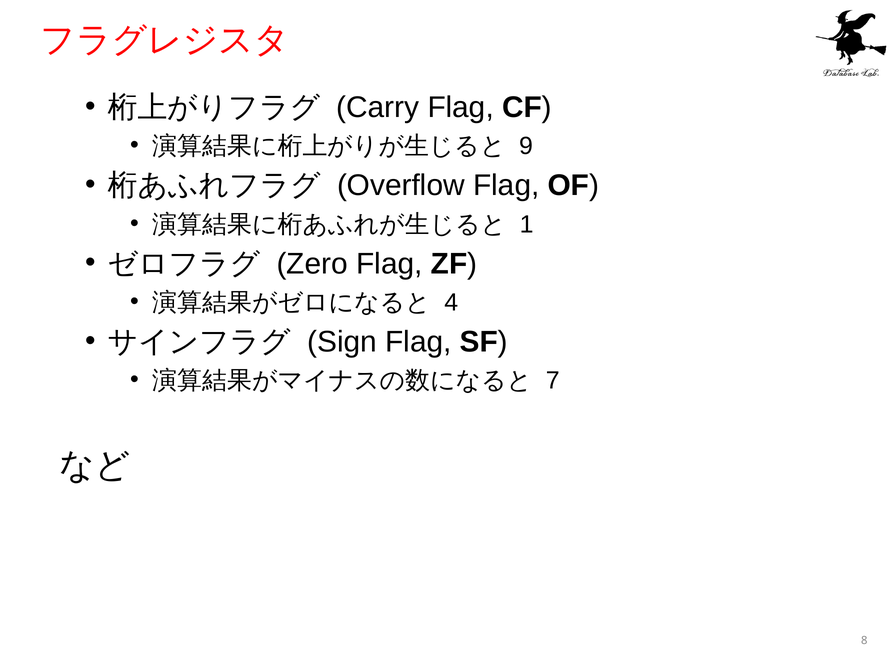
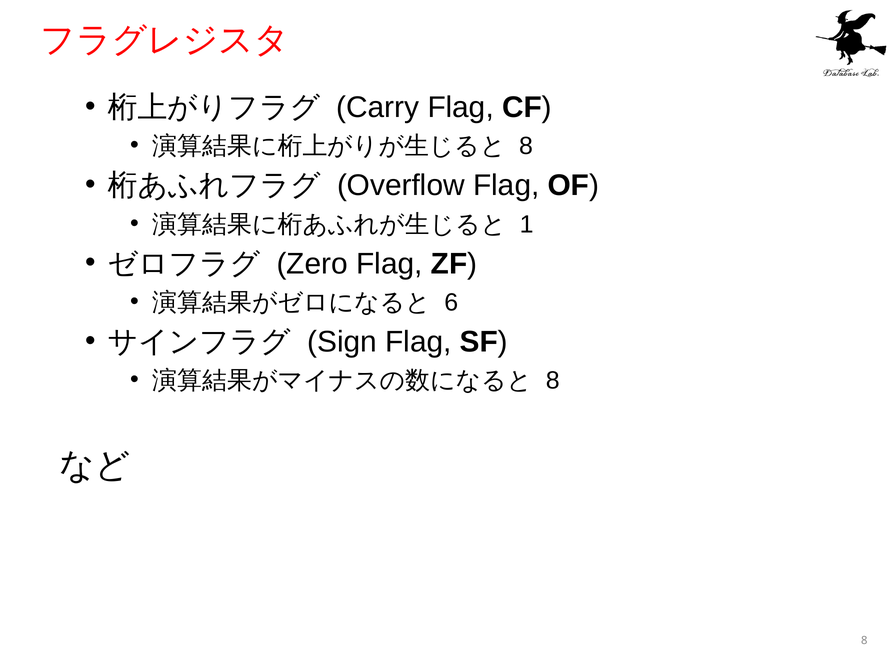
9 at (526, 146): 9 -> 8
4: 4 -> 6
7 at (553, 381): 7 -> 8
